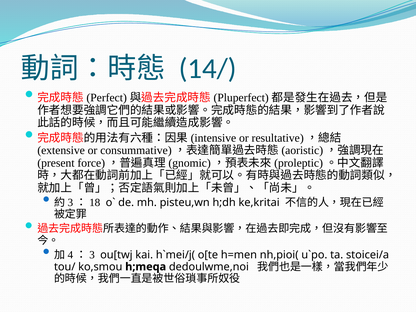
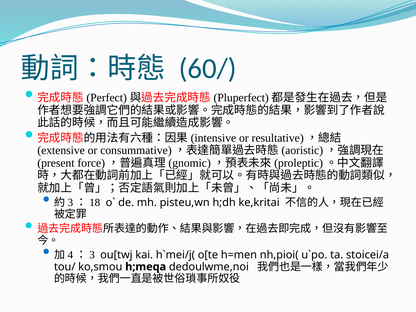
14/: 14/ -> 60/
